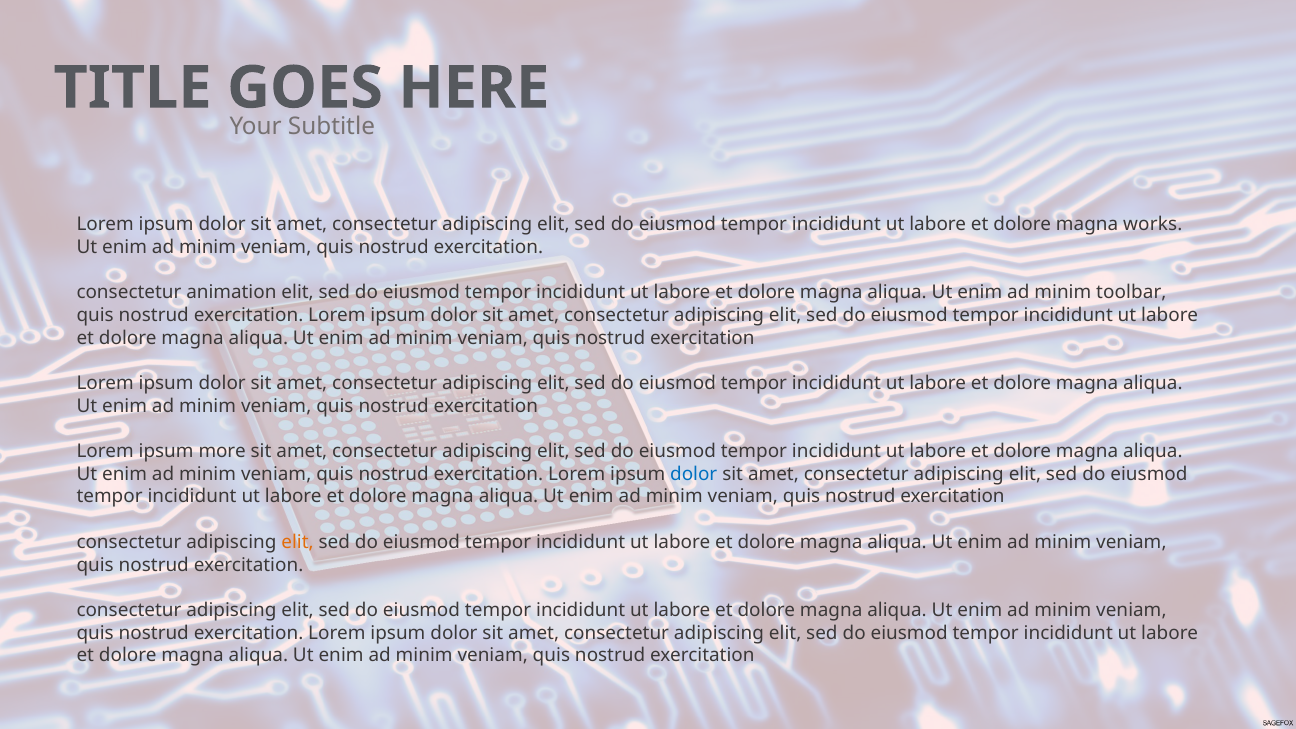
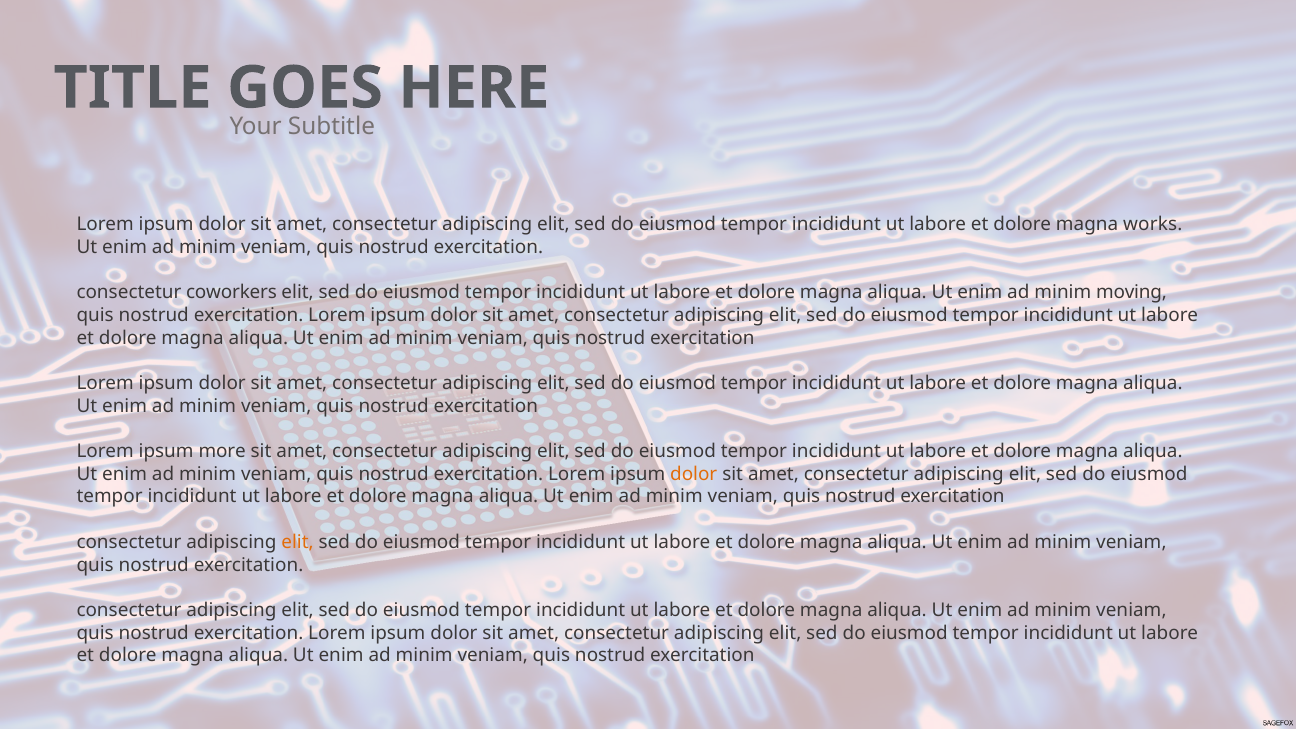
animation: animation -> coworkers
toolbar: toolbar -> moving
dolor at (694, 474) colour: blue -> orange
